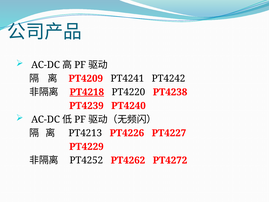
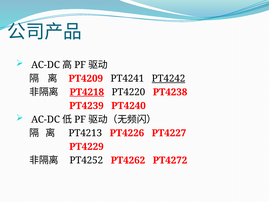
PT4242 underline: none -> present
